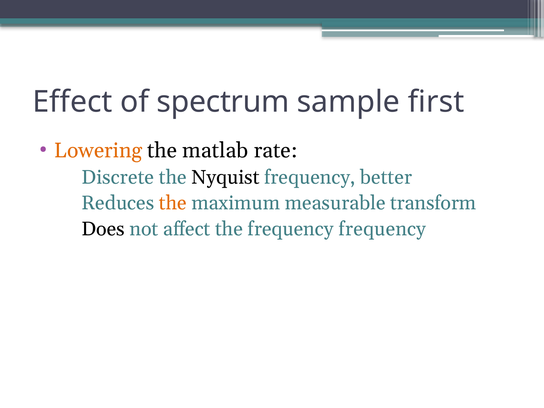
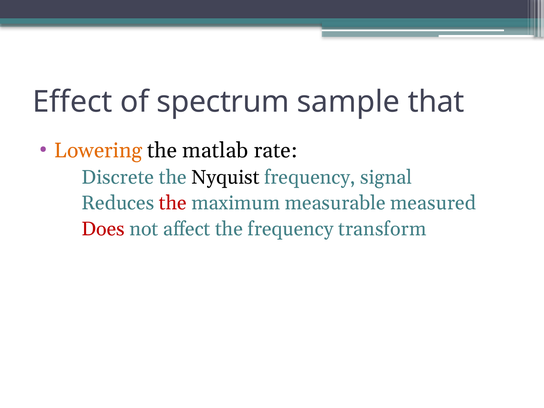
first: first -> that
better: better -> signal
the at (173, 203) colour: orange -> red
transform: transform -> measured
Does colour: black -> red
frequency frequency: frequency -> transform
